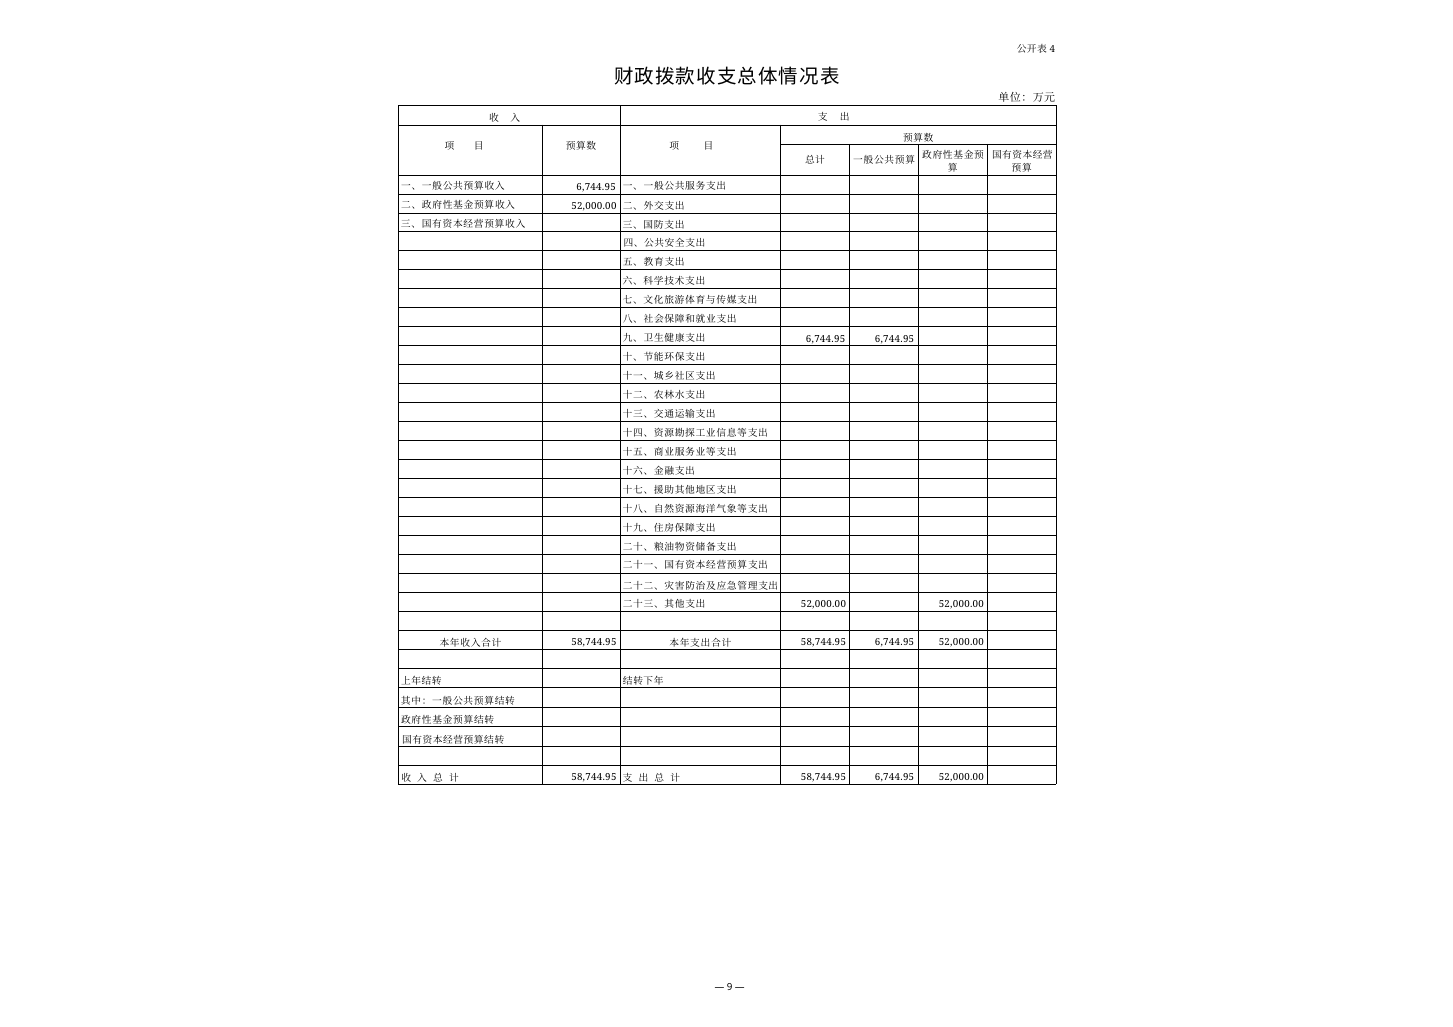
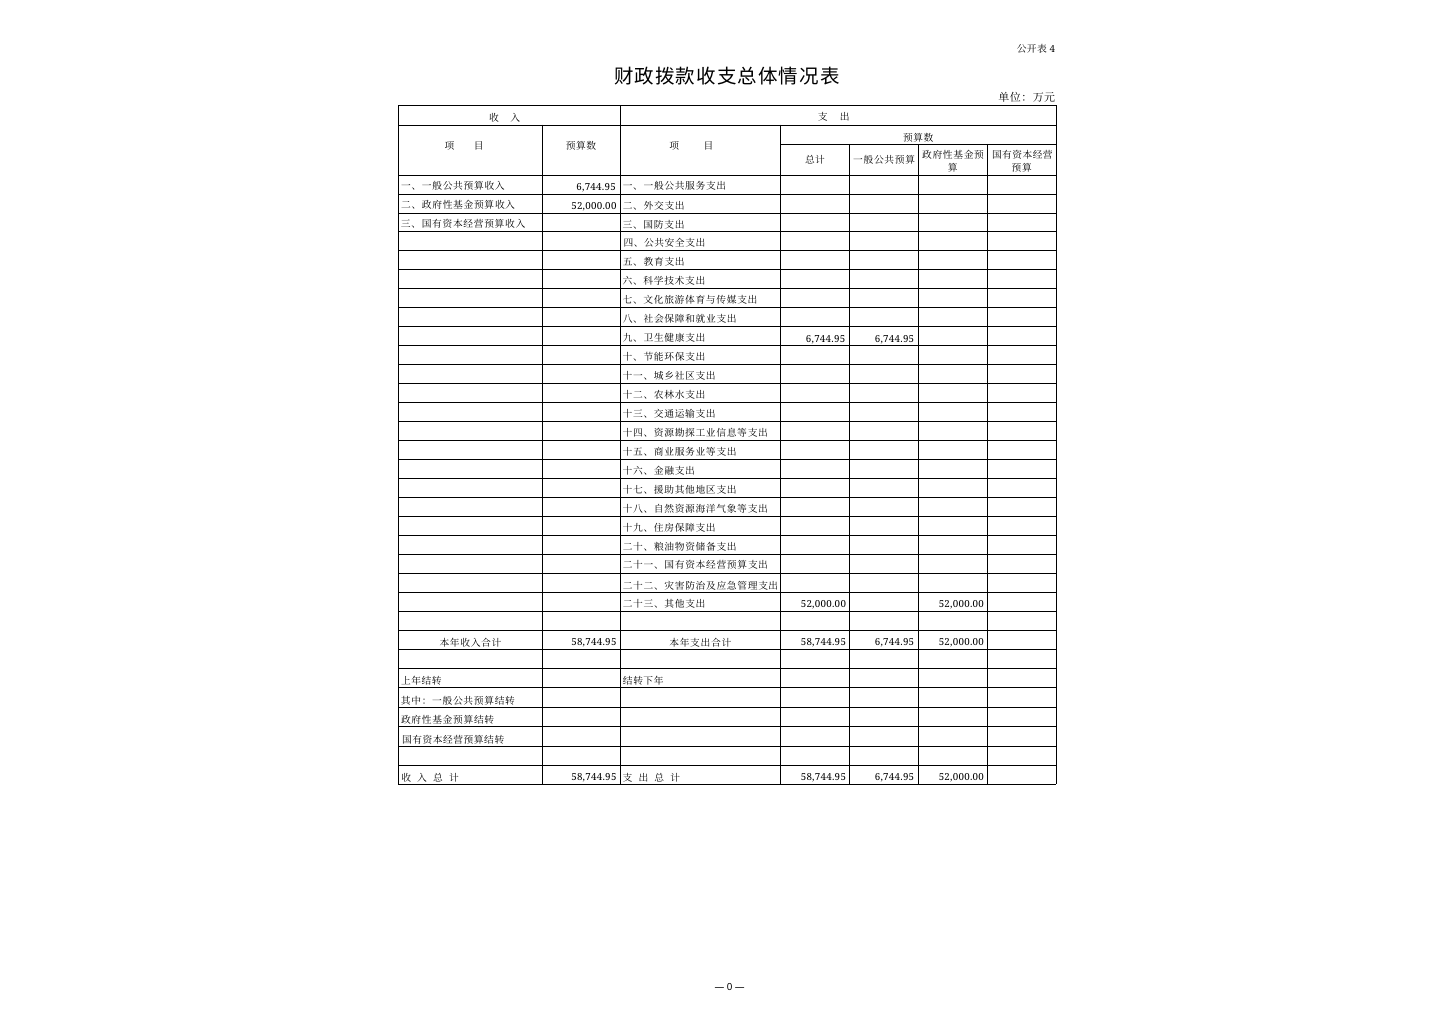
9: 9 -> 0
